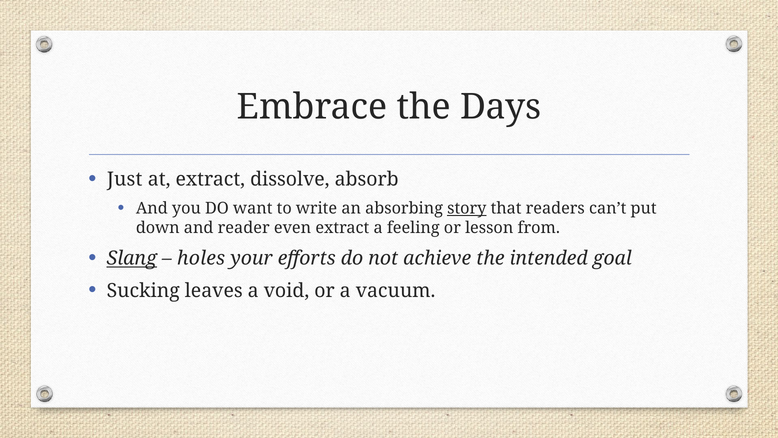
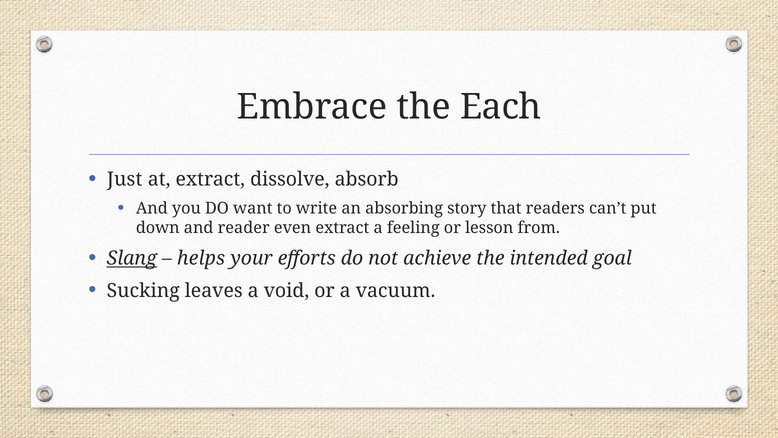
Days: Days -> Each
story underline: present -> none
holes: holes -> helps
